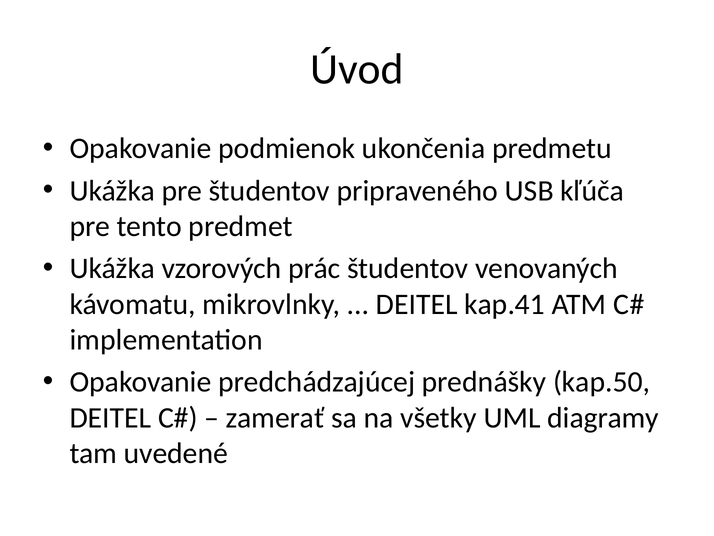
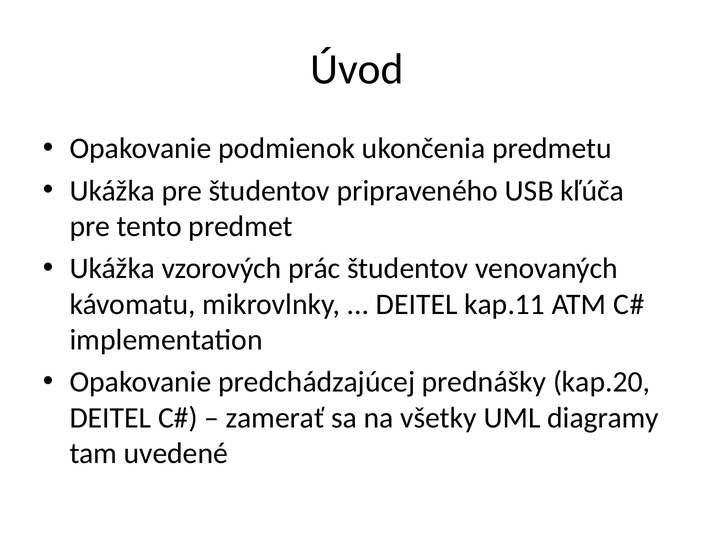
kap.41: kap.41 -> kap.11
kap.50: kap.50 -> kap.20
